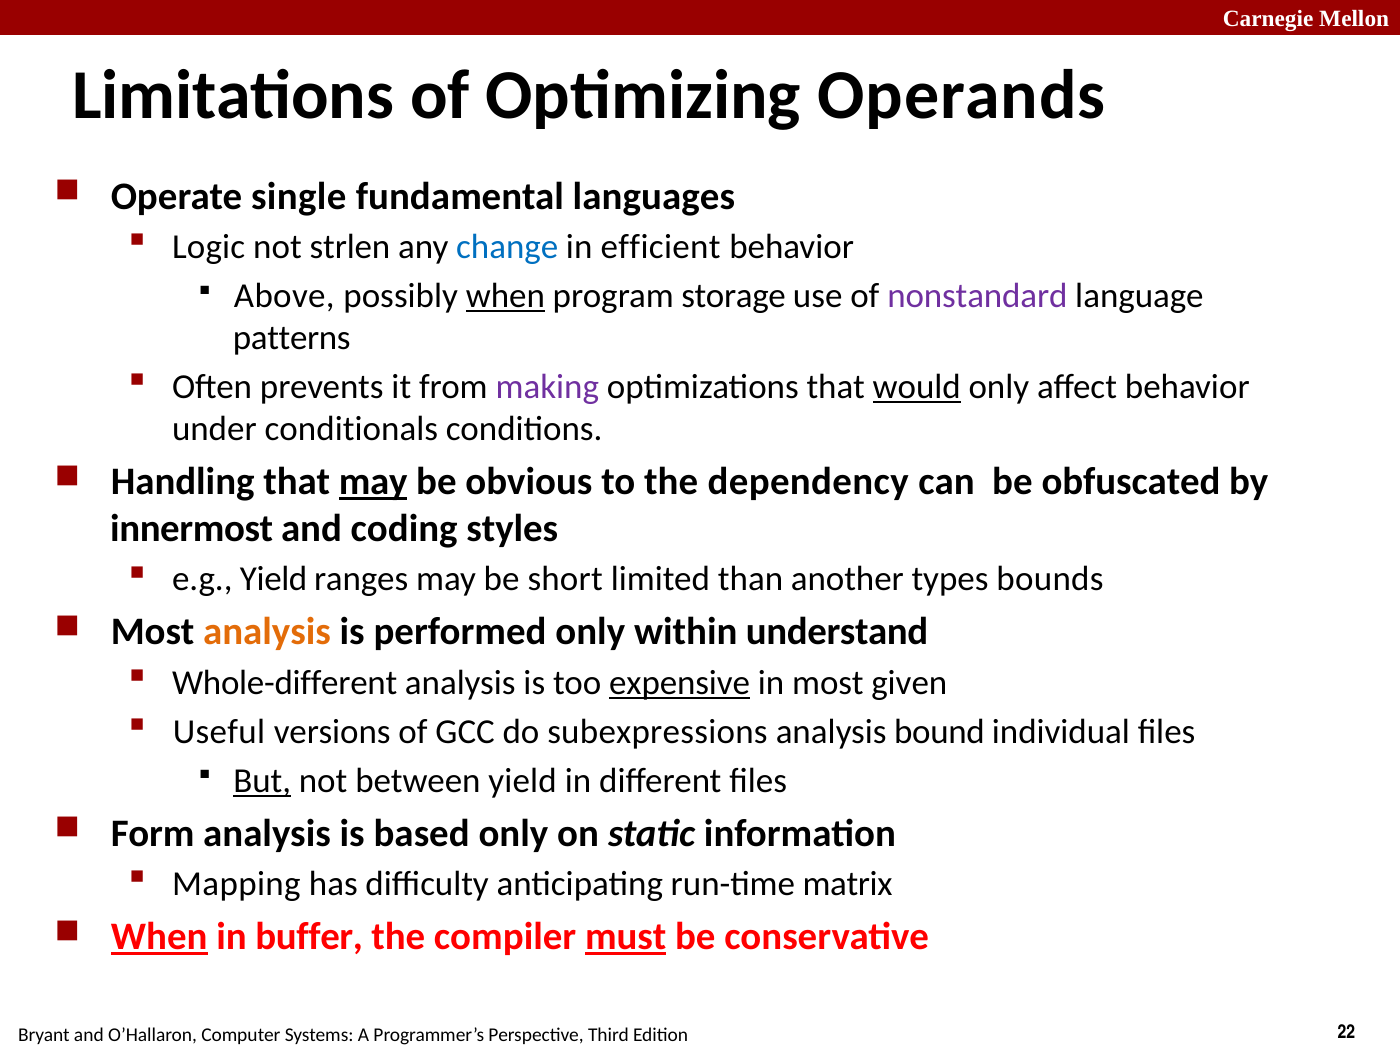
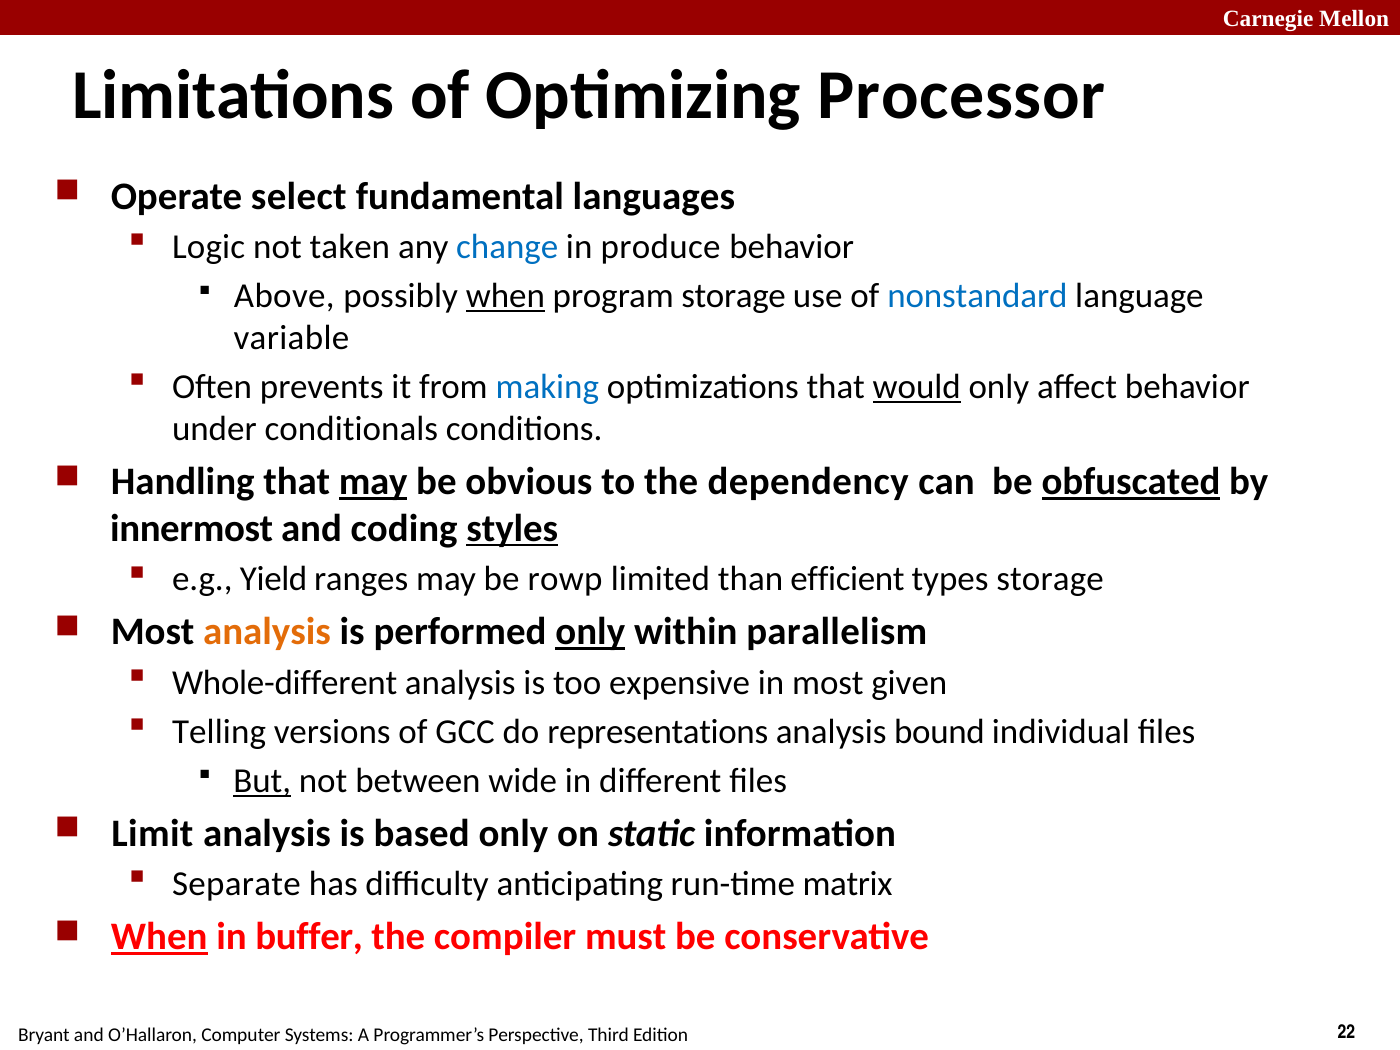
Operands: Operands -> Processor
single: single -> select
strlen: strlen -> taken
efficient: efficient -> produce
nonstandard colour: purple -> blue
patterns: patterns -> variable
making colour: purple -> blue
obfuscated underline: none -> present
styles underline: none -> present
short: short -> rowp
another: another -> efficient
types bounds: bounds -> storage
only at (590, 632) underline: none -> present
understand: understand -> parallelism
expensive underline: present -> none
Useful: Useful -> Telling
subexpressions: subexpressions -> representations
between yield: yield -> wide
Form: Form -> Limit
Mapping: Mapping -> Separate
must underline: present -> none
